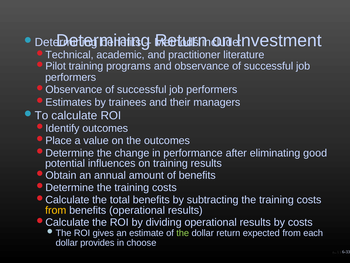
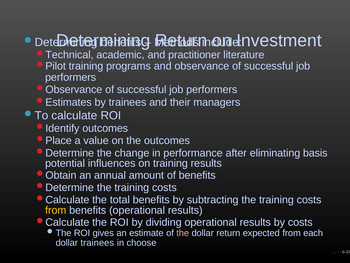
good: good -> basis
the at (183, 233) colour: light green -> pink
dollar provides: provides -> trainees
